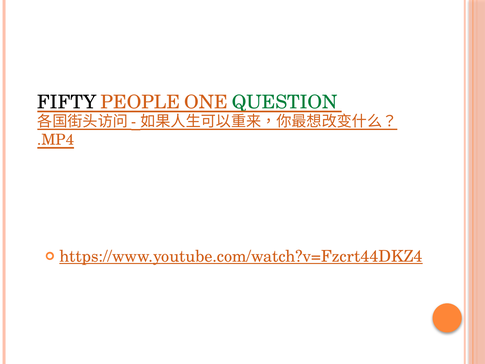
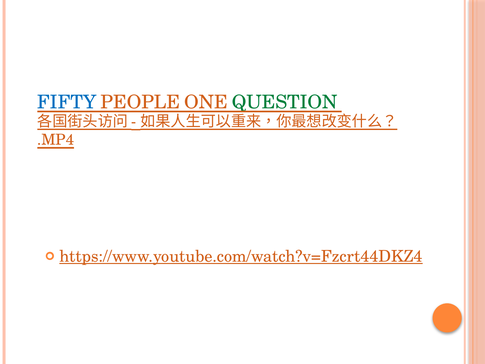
FIFTY colour: black -> blue
